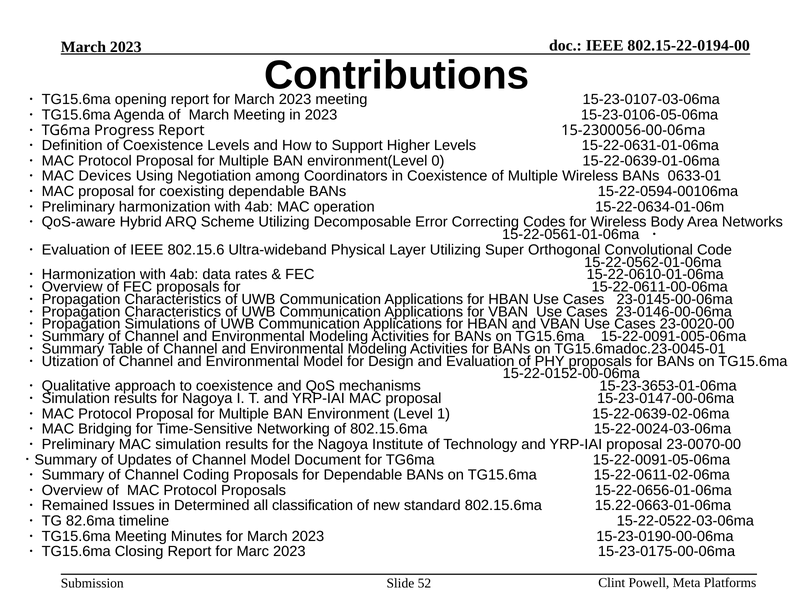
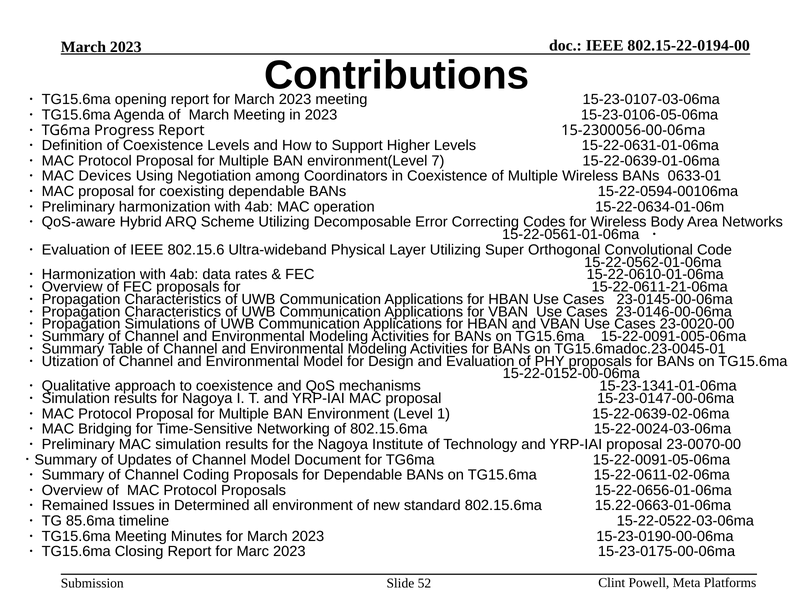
0: 0 -> 7
15-22-0611-00-06ma: 15-22-0611-00-06ma -> 15-22-0611-21-06ma
15-23-3653-01-06ma: 15-23-3653-01-06ma -> 15-23-1341-01-06ma
all classification: classification -> environment
82.6ma: 82.6ma -> 85.6ma
